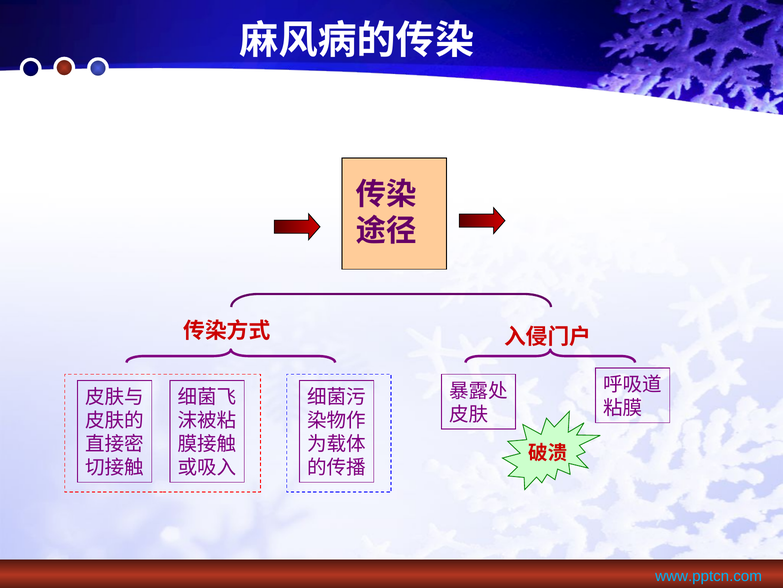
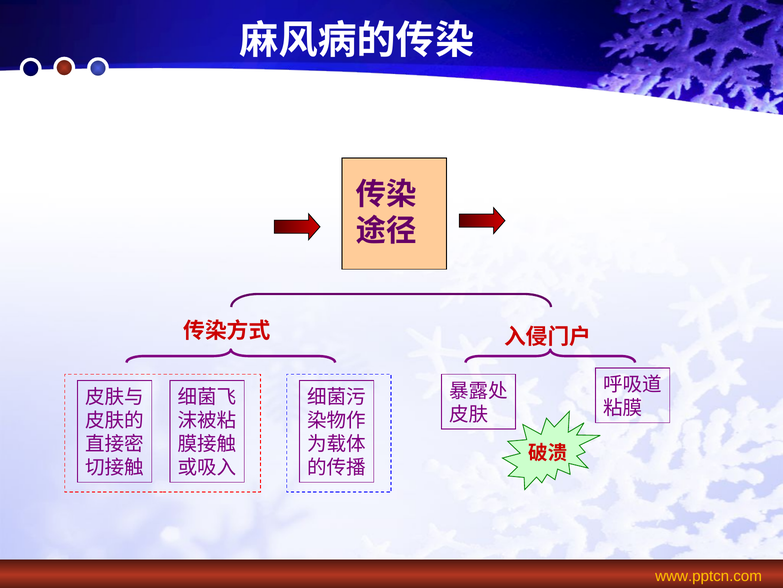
www.pptcn.com colour: light blue -> yellow
